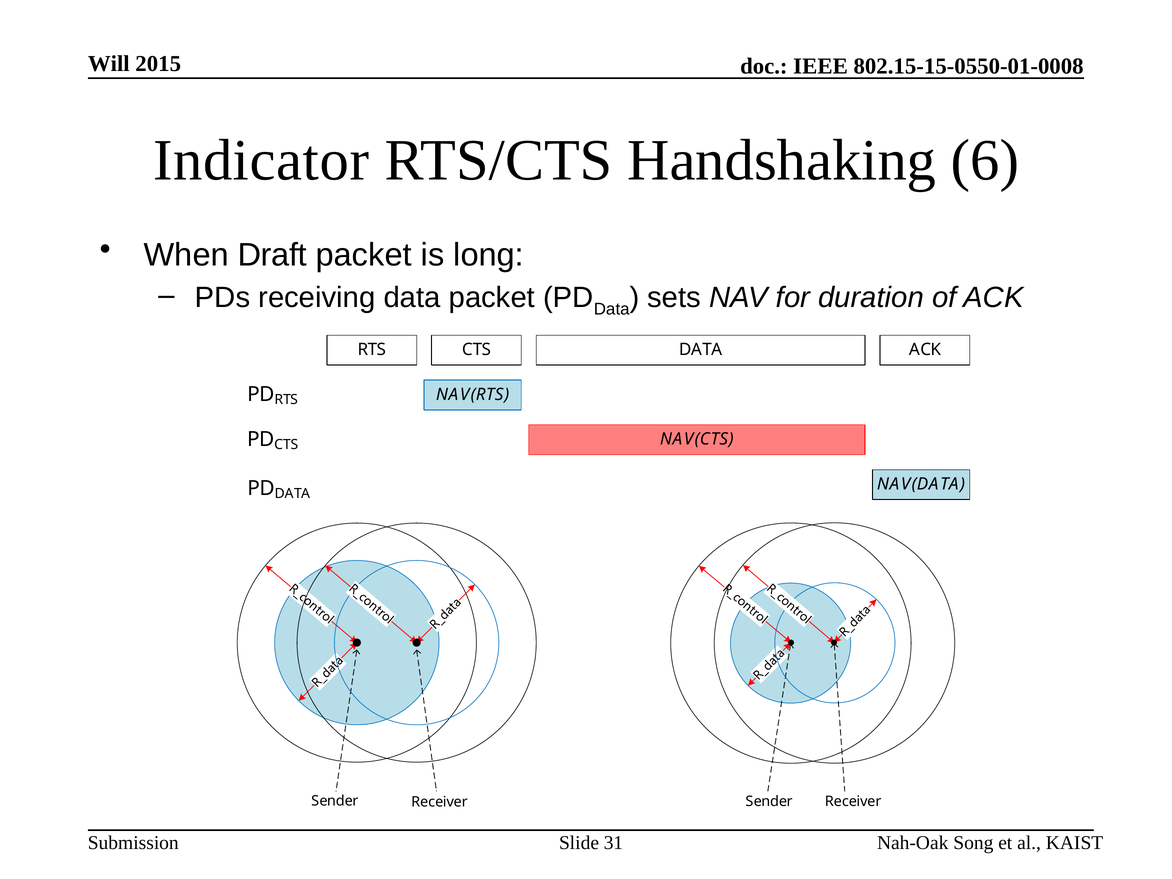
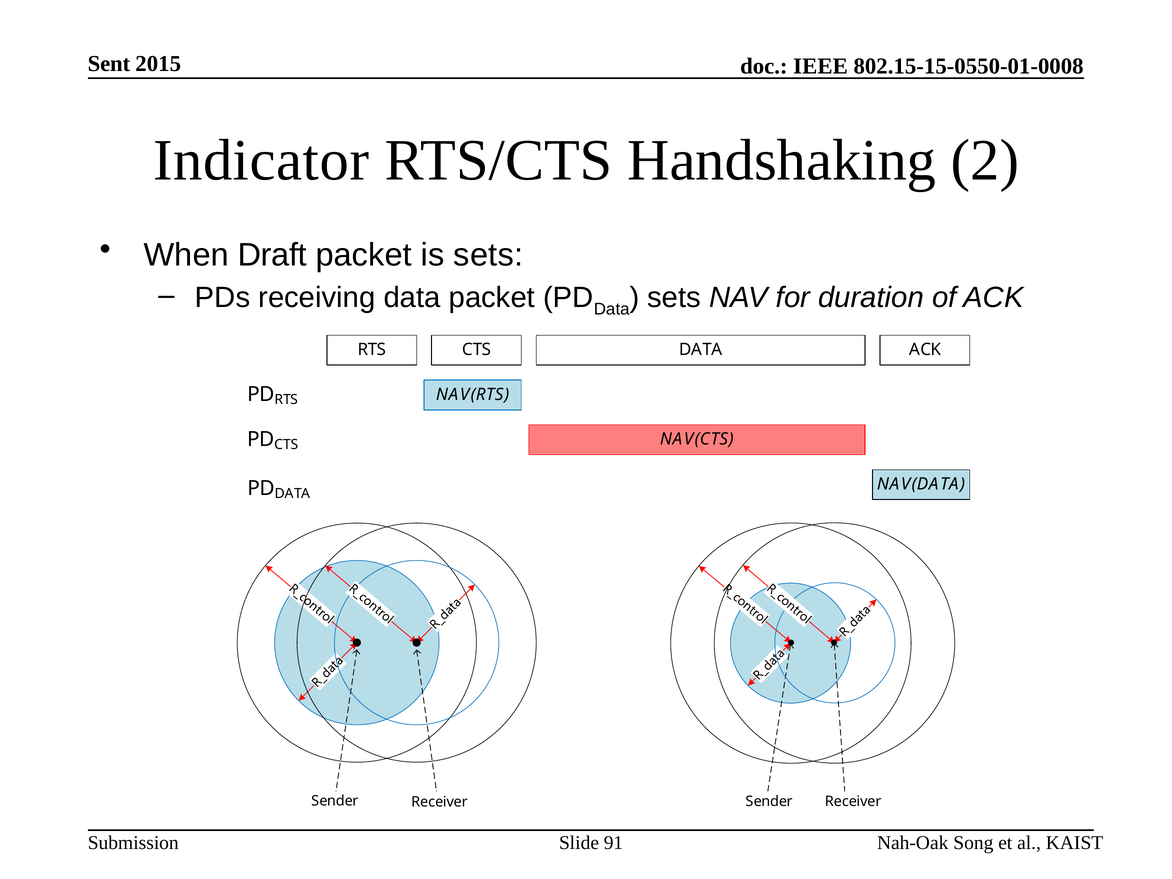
Will: Will -> Sent
6: 6 -> 2
is long: long -> sets
31: 31 -> 91
